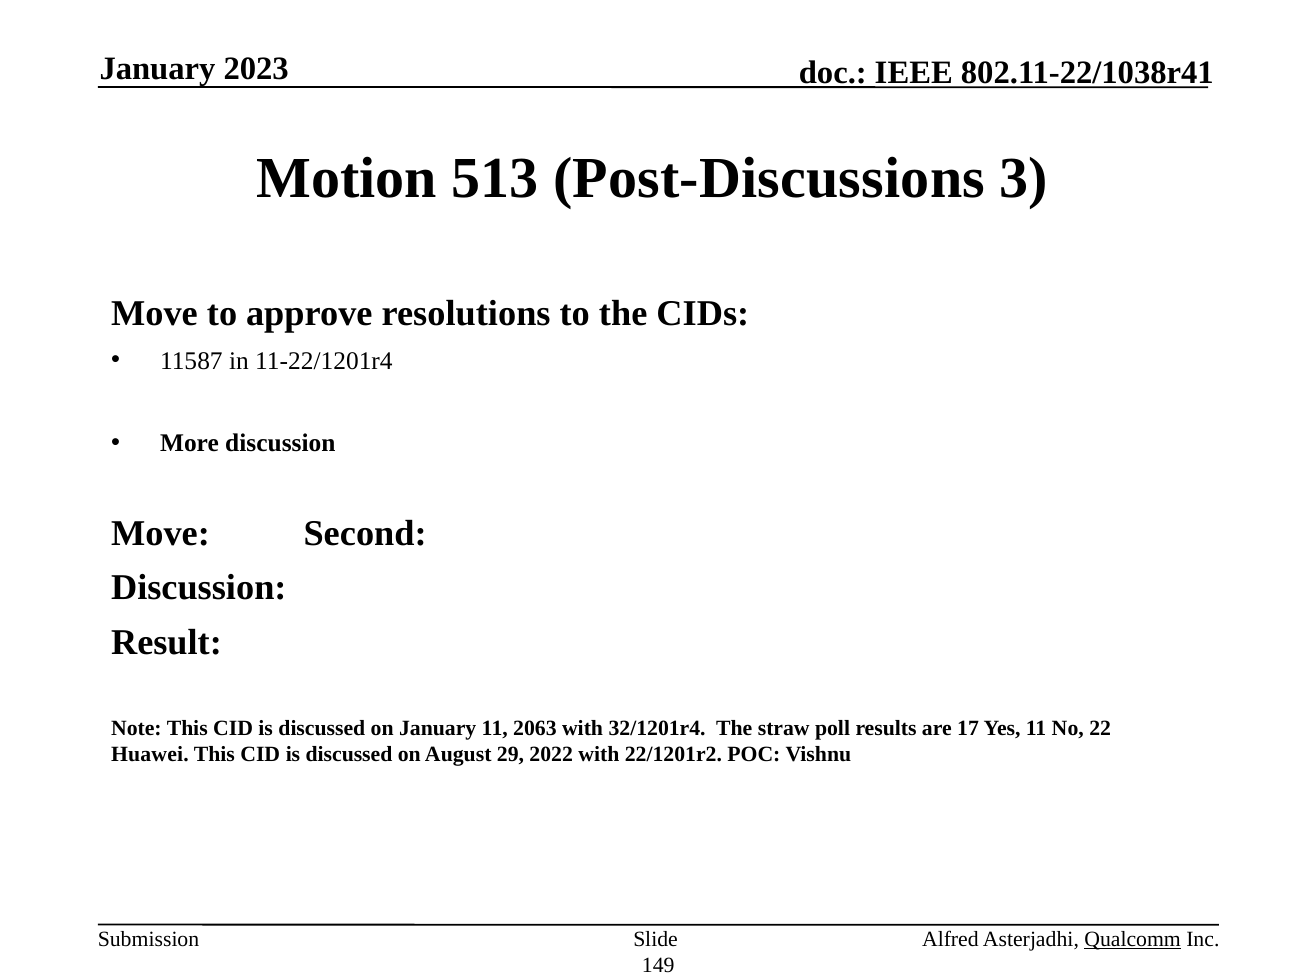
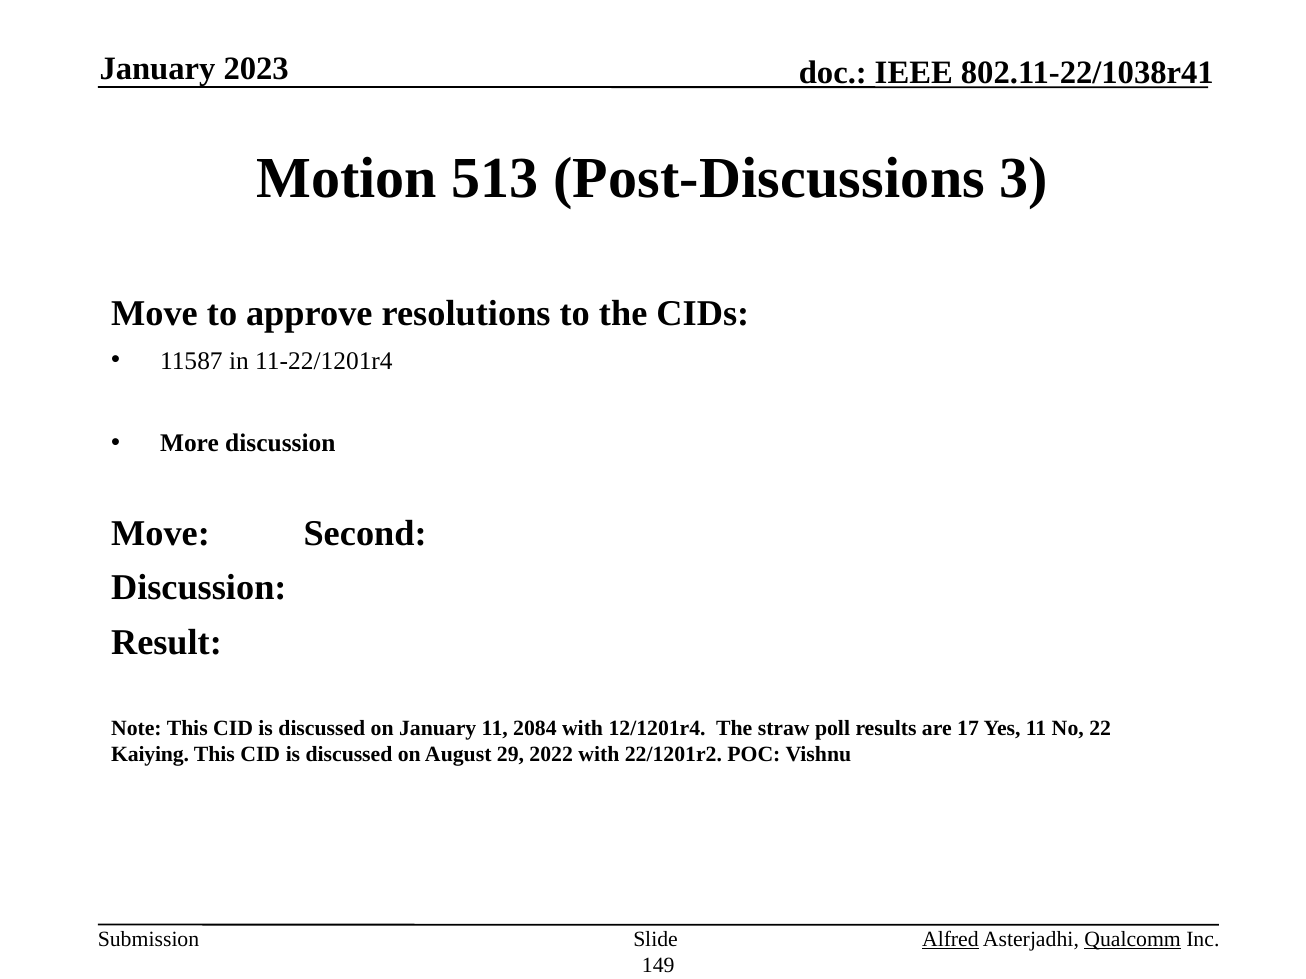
2063: 2063 -> 2084
32/1201r4: 32/1201r4 -> 12/1201r4
Huawei: Huawei -> Kaiying
Alfred underline: none -> present
